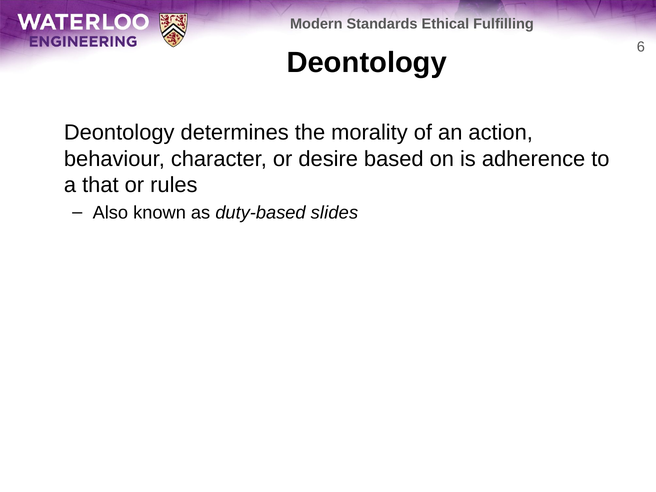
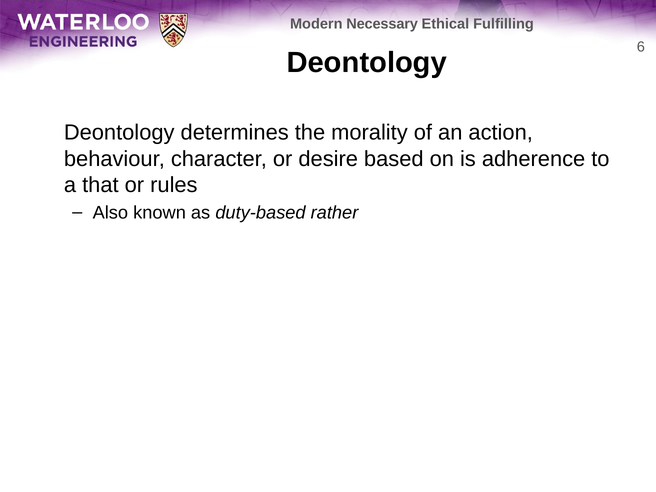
Standards: Standards -> Necessary
slides: slides -> rather
